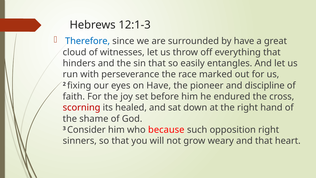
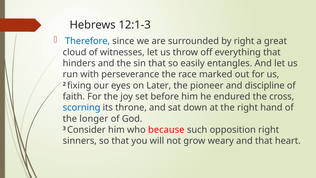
by have: have -> right
on Have: Have -> Later
scorning colour: red -> blue
healed: healed -> throne
shame: shame -> longer
